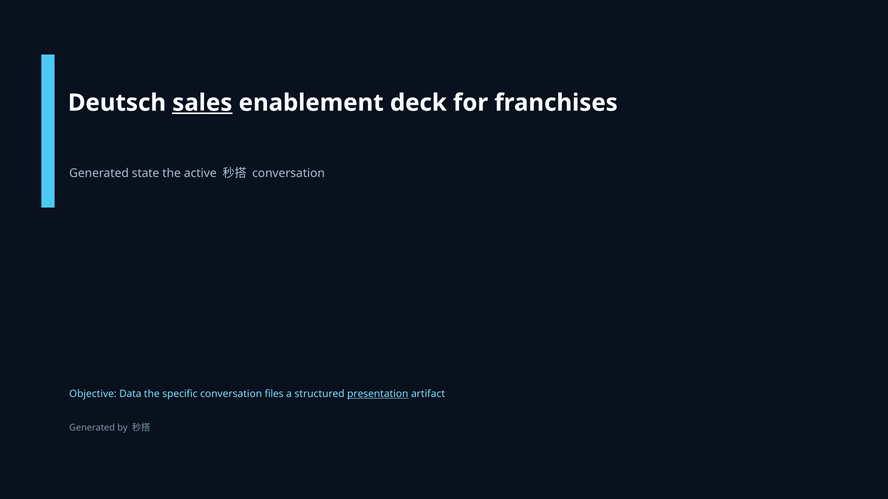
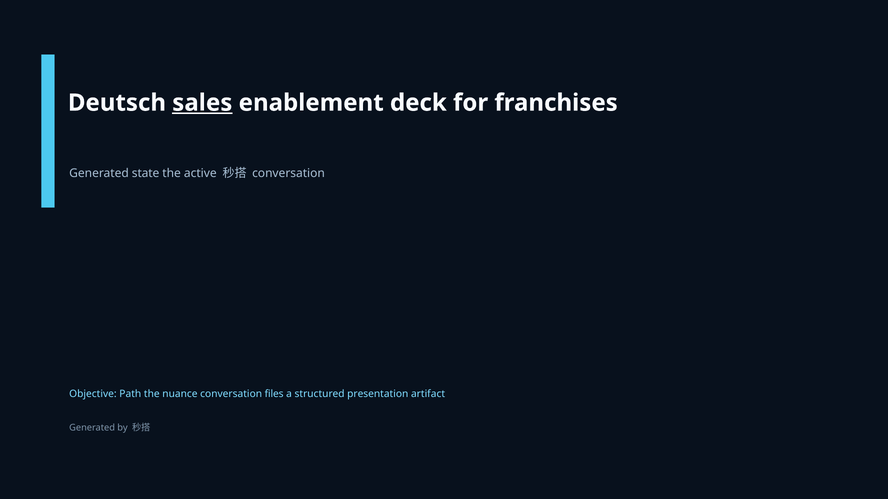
Data: Data -> Path
specific: specific -> nuance
presentation underline: present -> none
